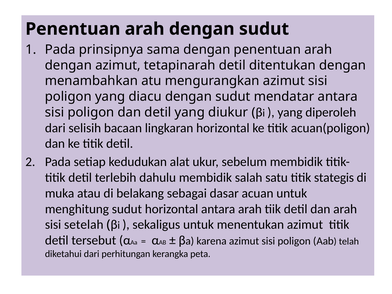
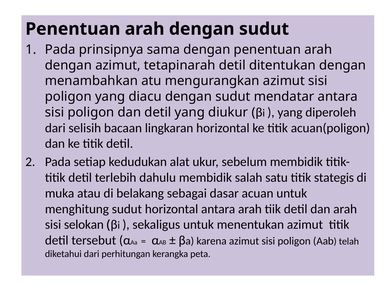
setelah: setelah -> selokan
